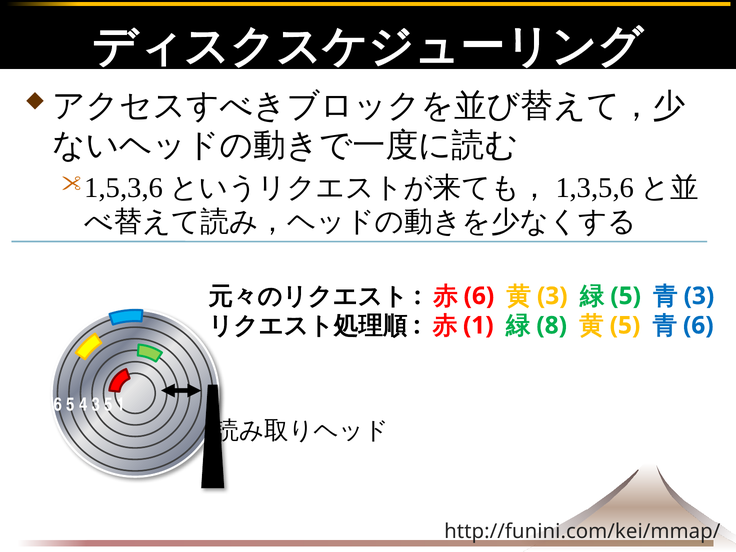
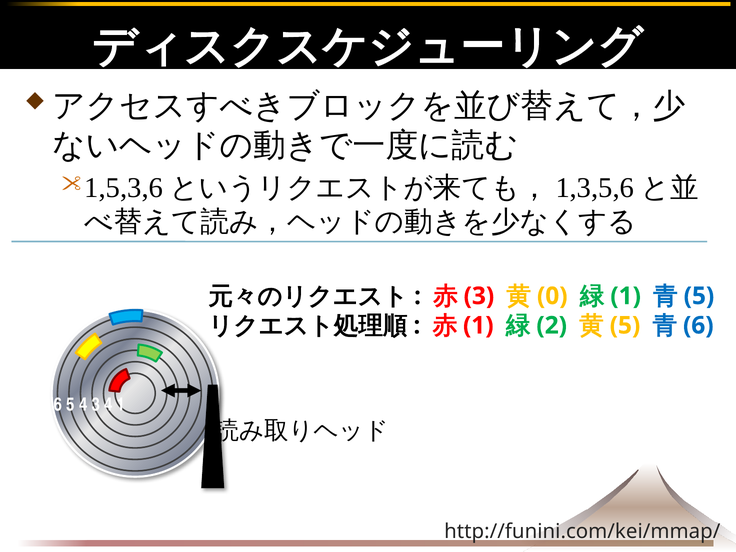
6 at (479, 296): 6 -> 3
3 at (552, 296): 3 -> 0
5 at (626, 296): 5 -> 1
3 at (699, 296): 3 -> 5
8: 8 -> 2
3 5: 5 -> 4
